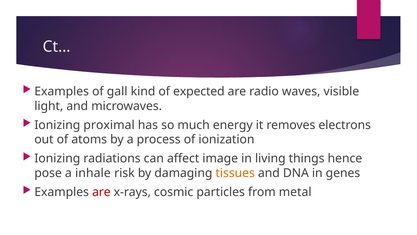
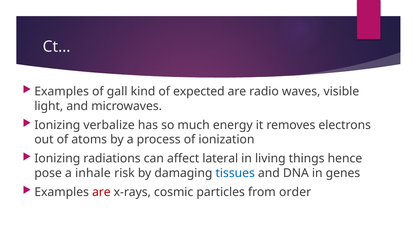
proximal: proximal -> verbalize
image: image -> lateral
tissues colour: orange -> blue
metal: metal -> order
